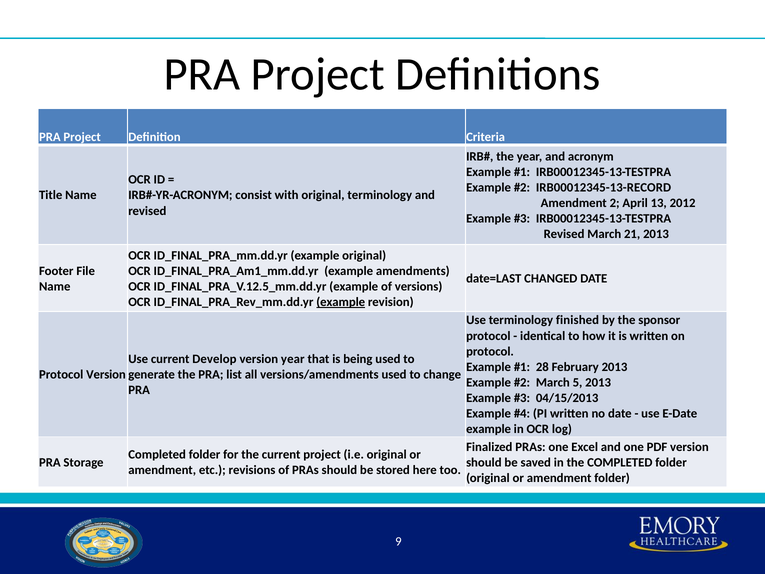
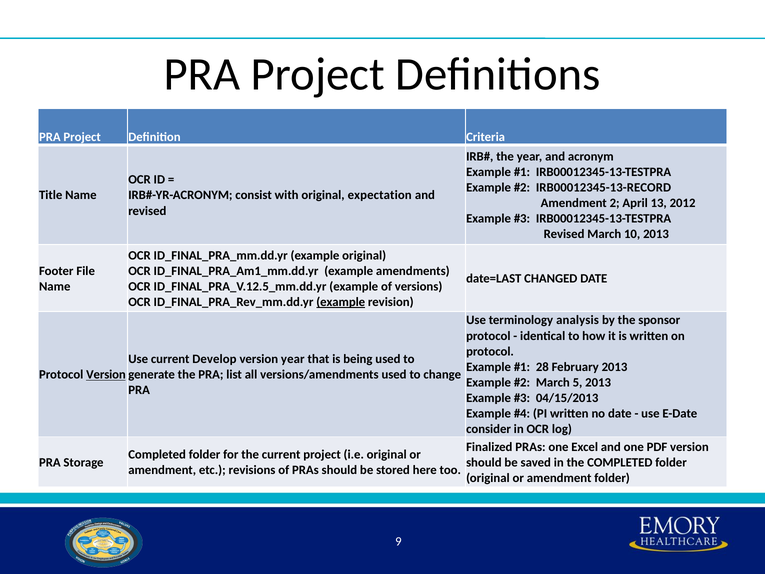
original terminology: terminology -> expectation
21: 21 -> 10
finished: finished -> analysis
Version at (106, 375) underline: none -> present
example at (489, 429): example -> consider
